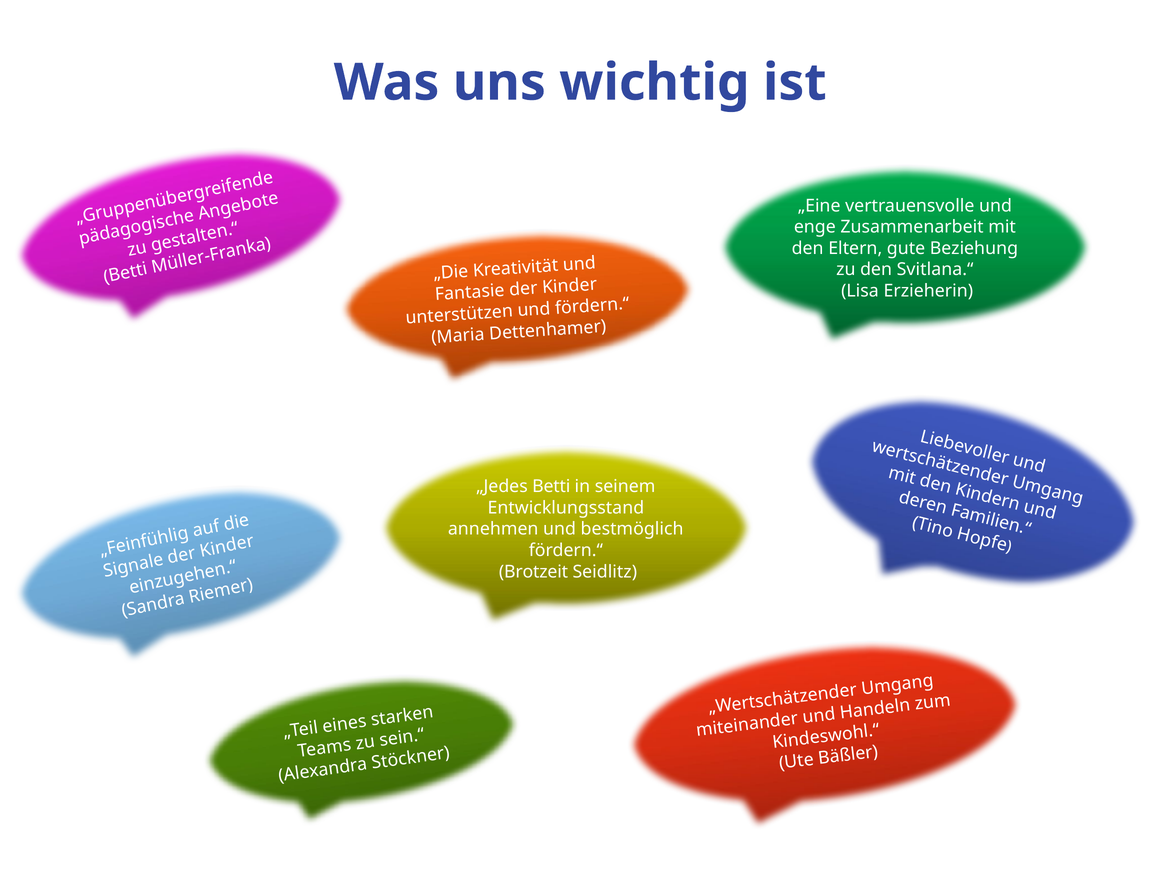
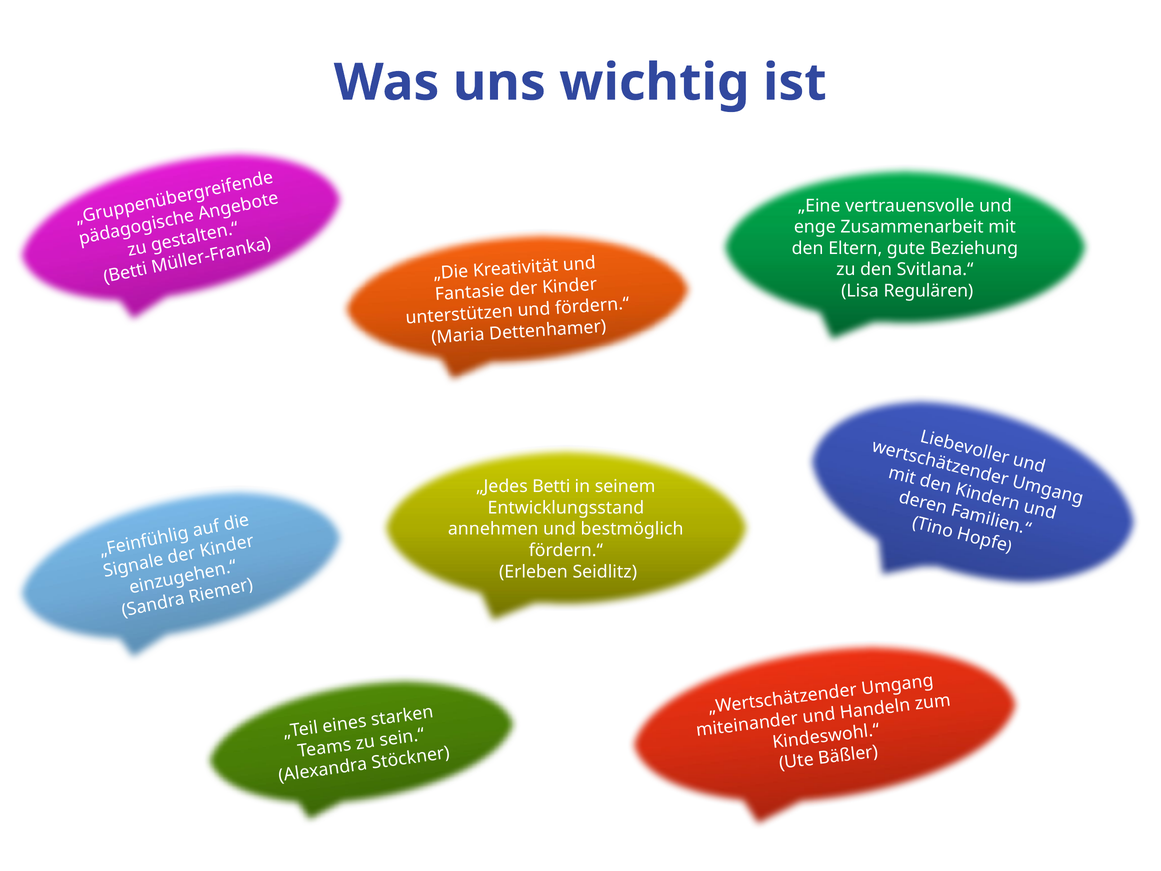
Erzieherin: Erzieherin -> Regulären
Brotzeit: Brotzeit -> Erleben
